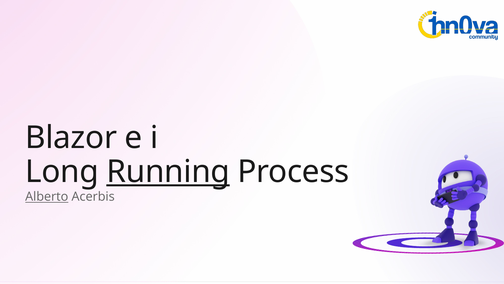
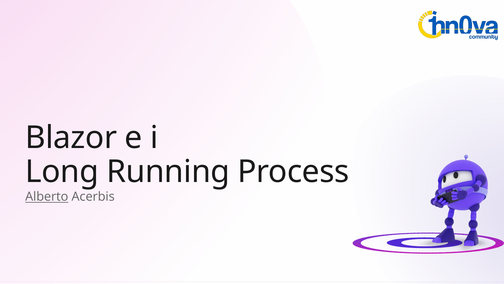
Running underline: present -> none
